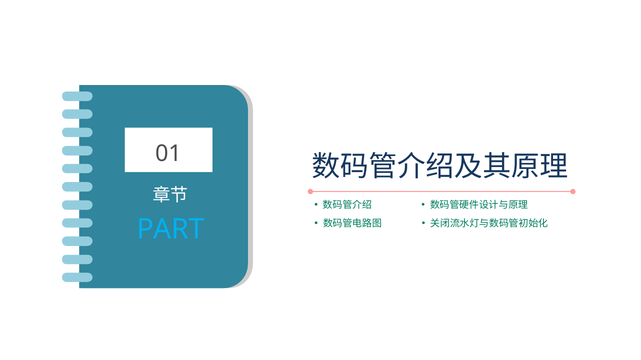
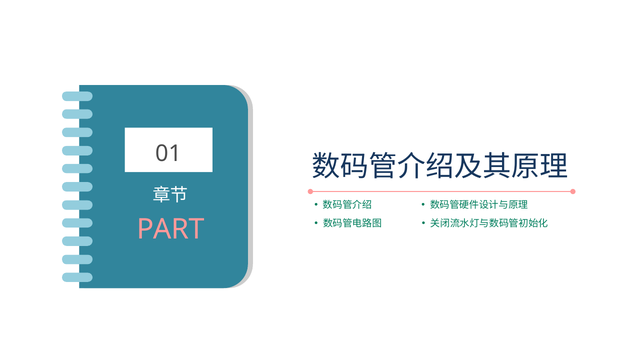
PART colour: light blue -> pink
